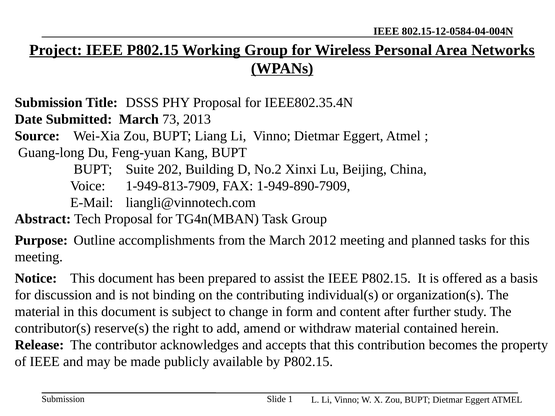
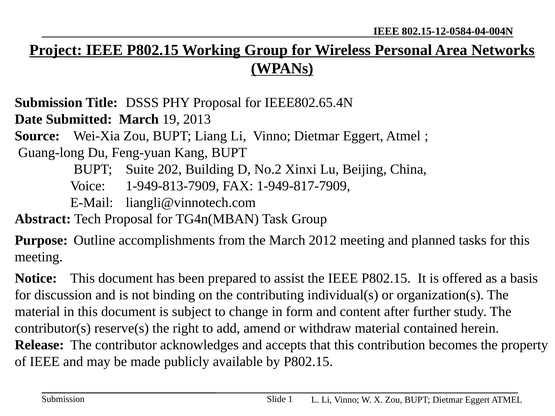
IEEE802.35.4N: IEEE802.35.4N -> IEEE802.65.4N
73: 73 -> 19
1-949-890-7909: 1-949-890-7909 -> 1-949-817-7909
